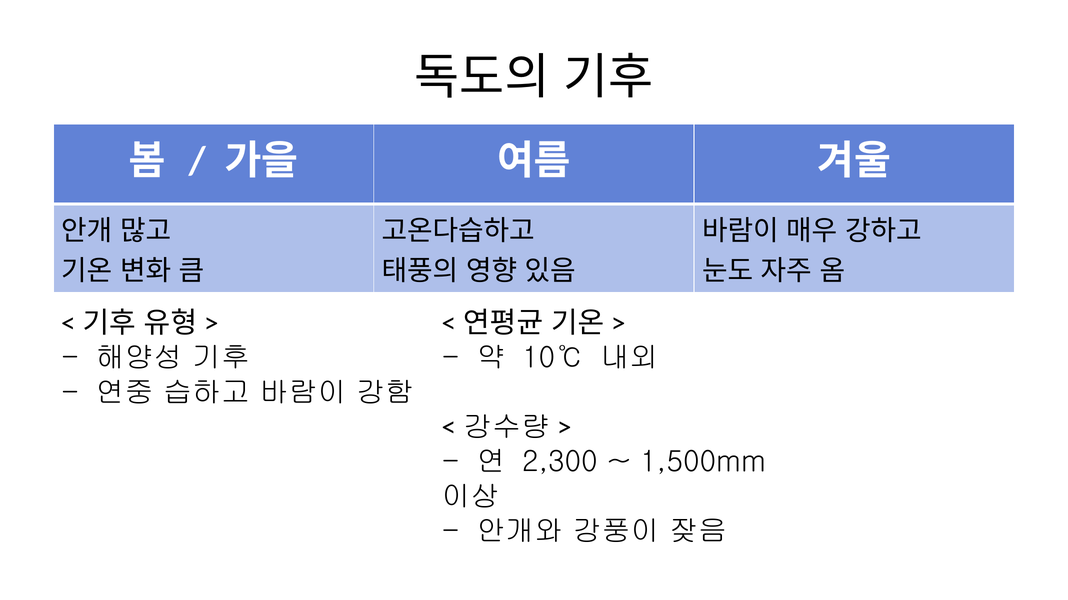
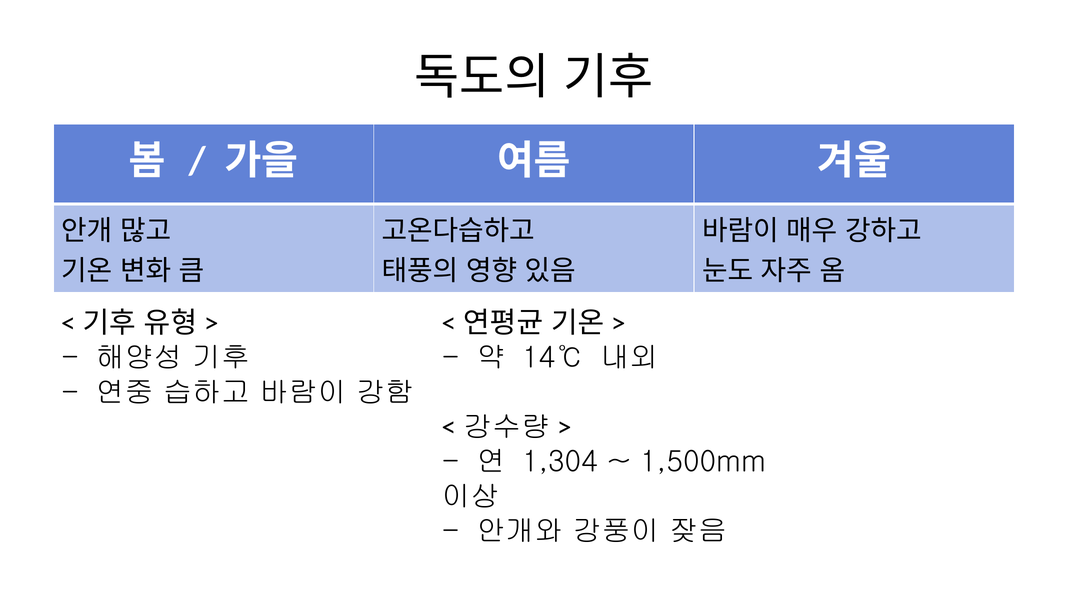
10℃: 10℃ -> 14℃
2,300: 2,300 -> 1,304
